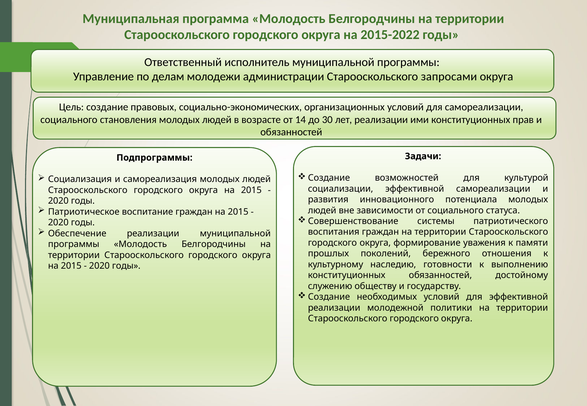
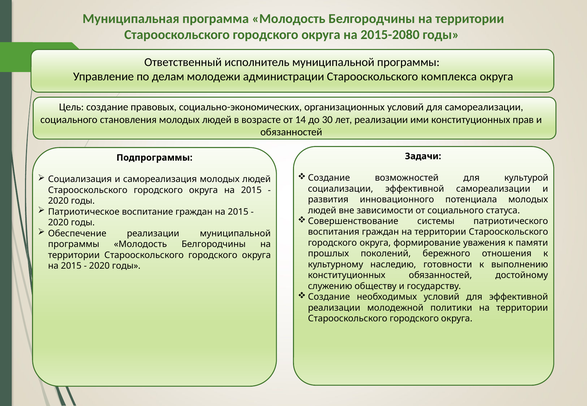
2015-2022: 2015-2022 -> 2015-2080
запросами: запросами -> комплекса
